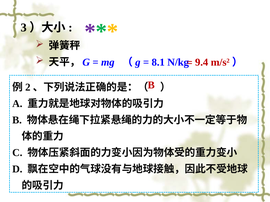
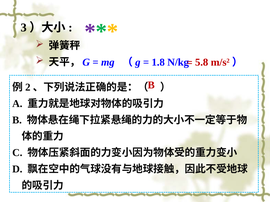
8.1: 8.1 -> 1.8
9.4: 9.4 -> 5.8
